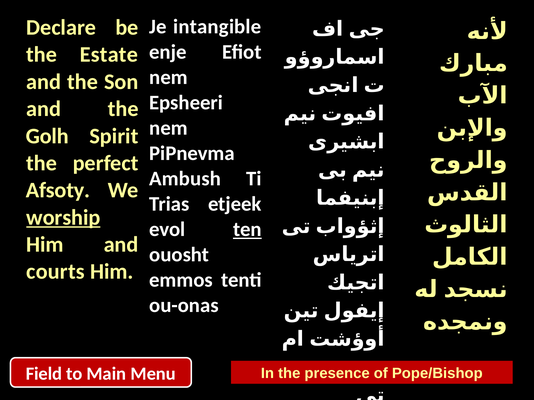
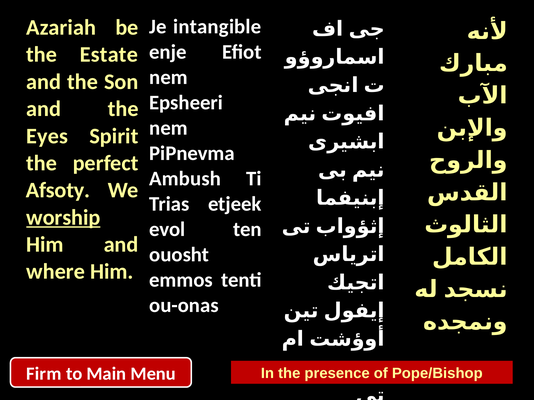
Declare: Declare -> Azariah
Golh: Golh -> Eyes
ten underline: present -> none
courts: courts -> where
Field: Field -> Firm
